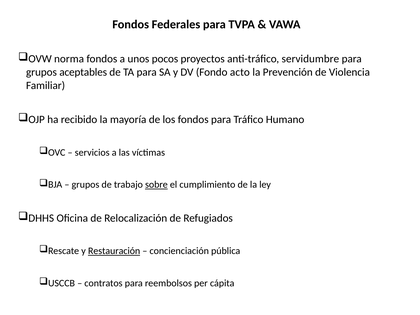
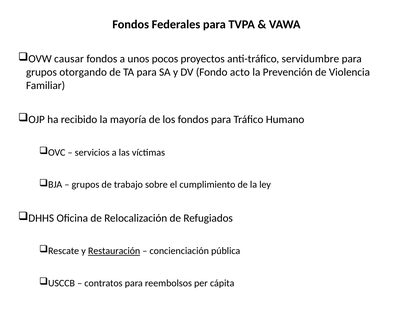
norma: norma -> causar
aceptables: aceptables -> otorgando
sobre underline: present -> none
